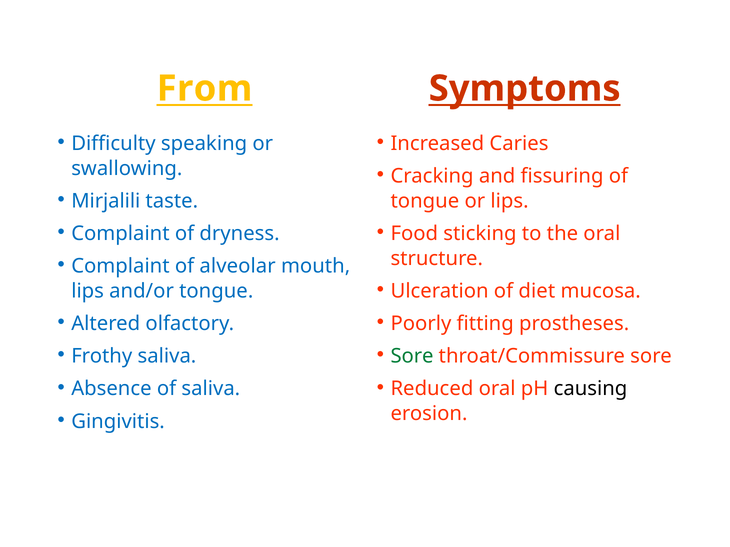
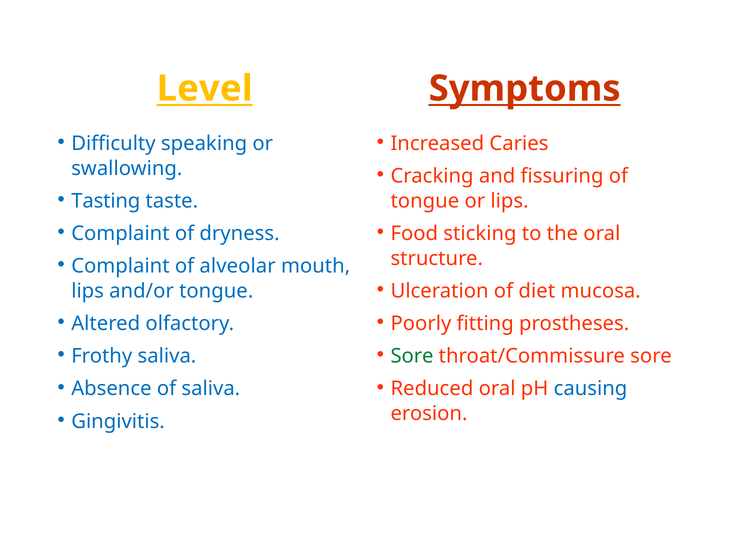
From: From -> Level
Mirjalili: Mirjalili -> Tasting
causing colour: black -> blue
